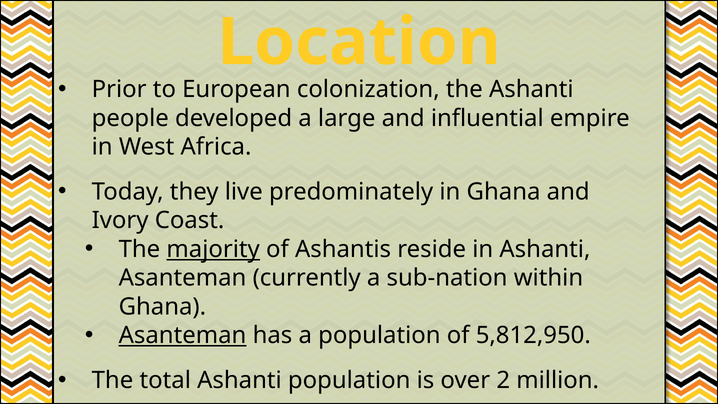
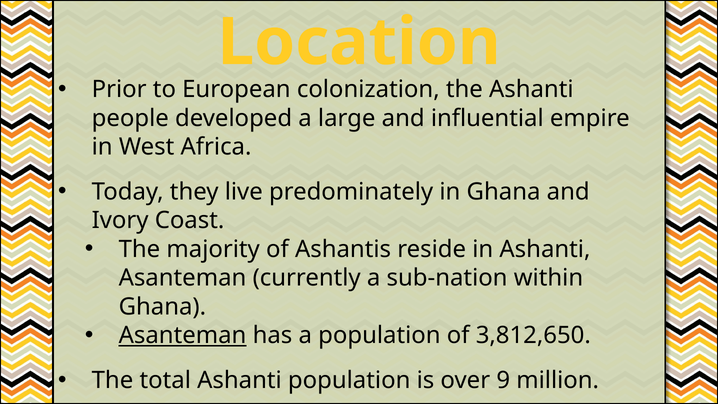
majority underline: present -> none
5,812,950: 5,812,950 -> 3,812,650
2: 2 -> 9
